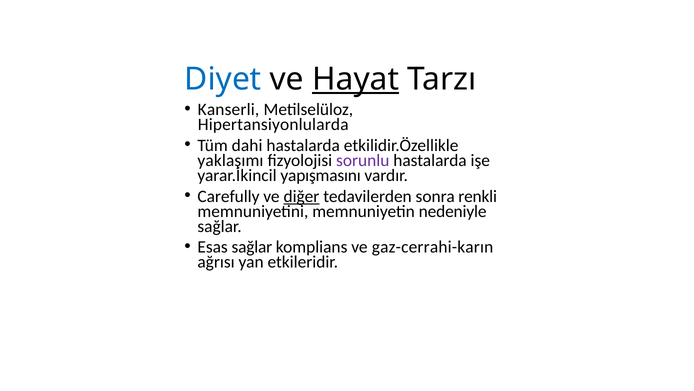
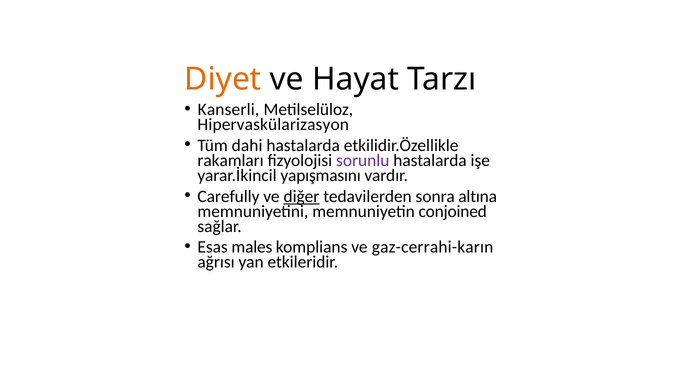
Diyet colour: blue -> orange
Hayat underline: present -> none
Hipertansiyonlularda: Hipertansiyonlularda -> Hipervaskülarizasyon
yaklaşımı: yaklaşımı -> rakamları
renkli: renkli -> altına
nedeniyle: nedeniyle -> conjoined
Esas sağlar: sağlar -> males
